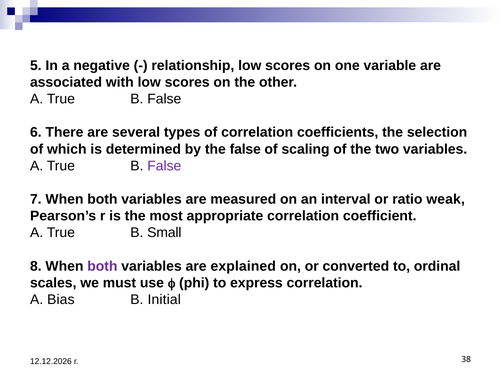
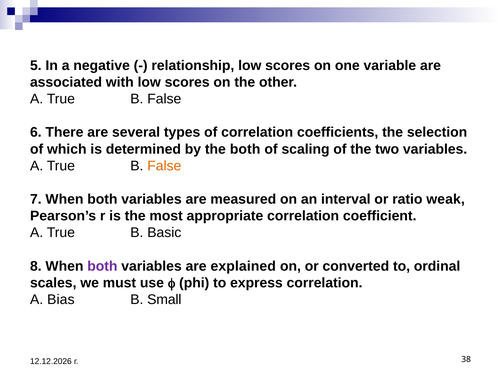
the false: false -> both
False at (164, 166) colour: purple -> orange
Small: Small -> Basic
Initial: Initial -> Small
